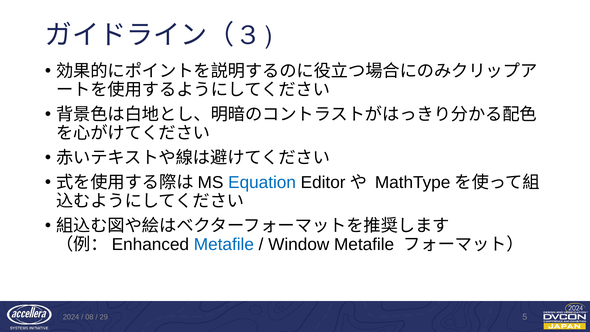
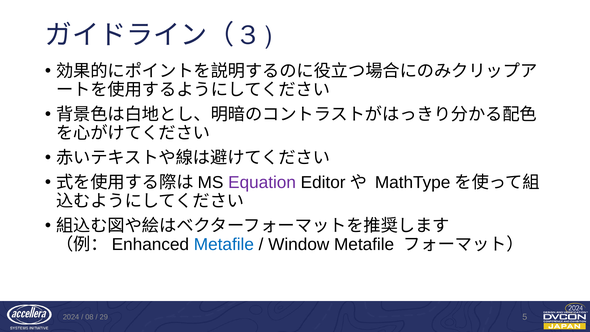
Equation colour: blue -> purple
